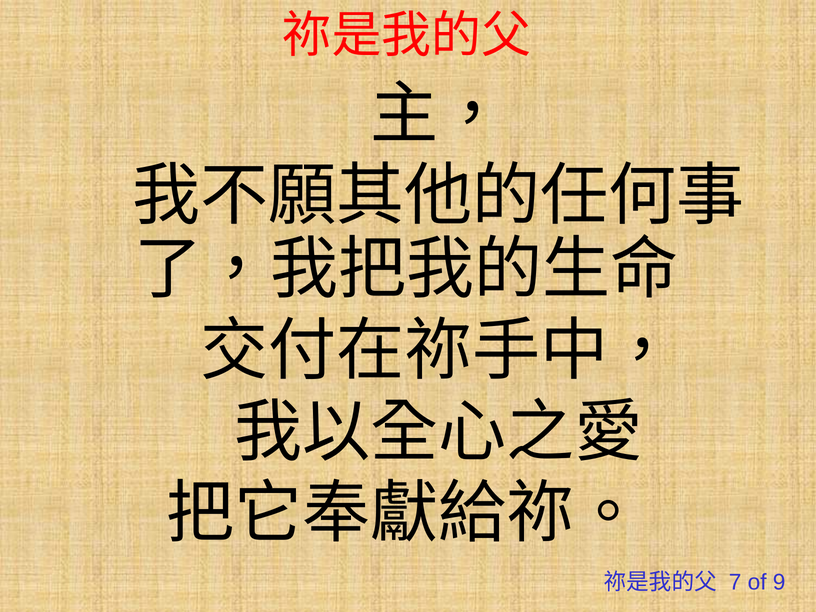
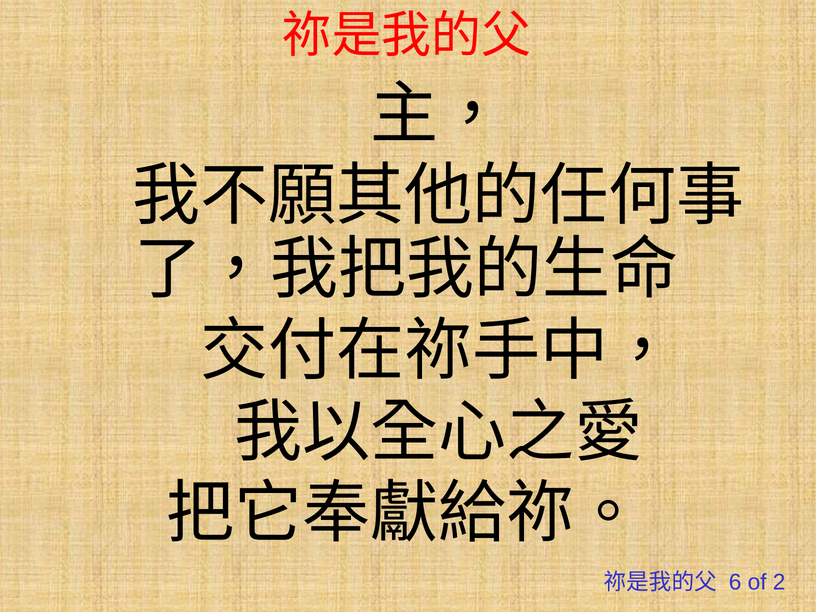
7: 7 -> 6
9: 9 -> 2
